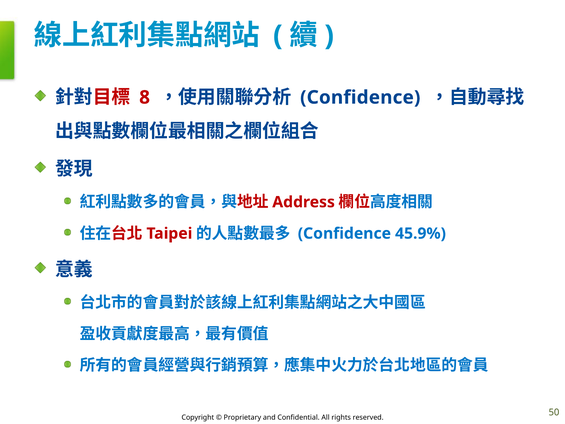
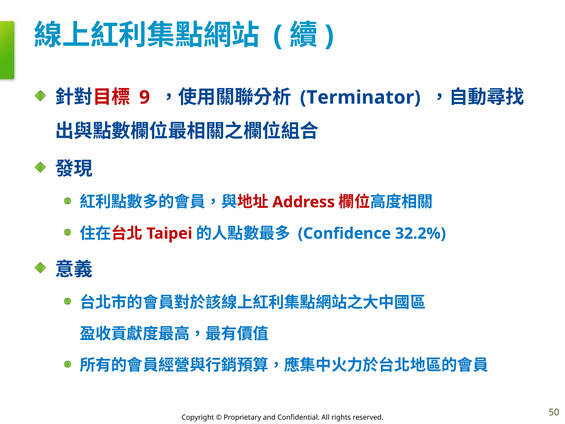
8: 8 -> 9
Confidence at (360, 97): Confidence -> Terminator
45.9%: 45.9% -> 32.2%
